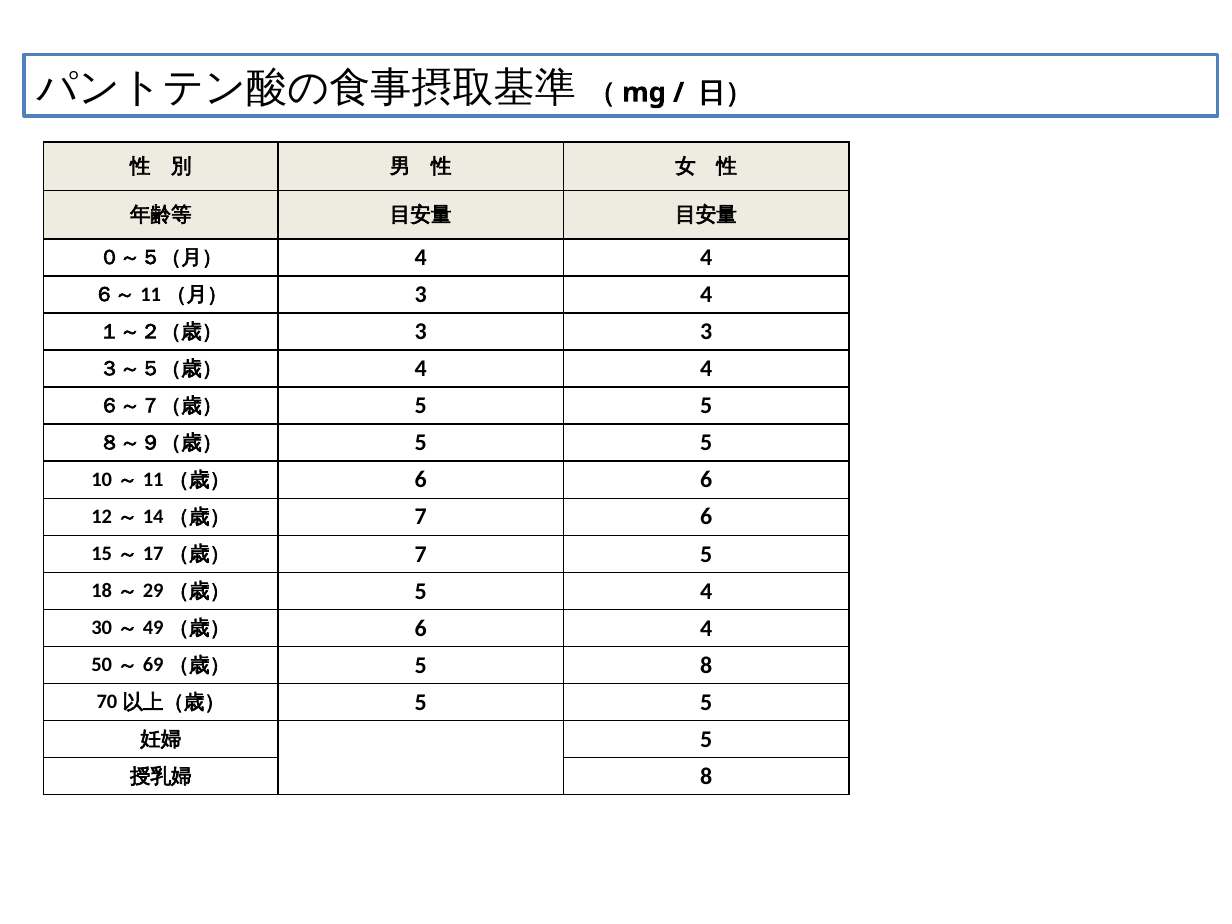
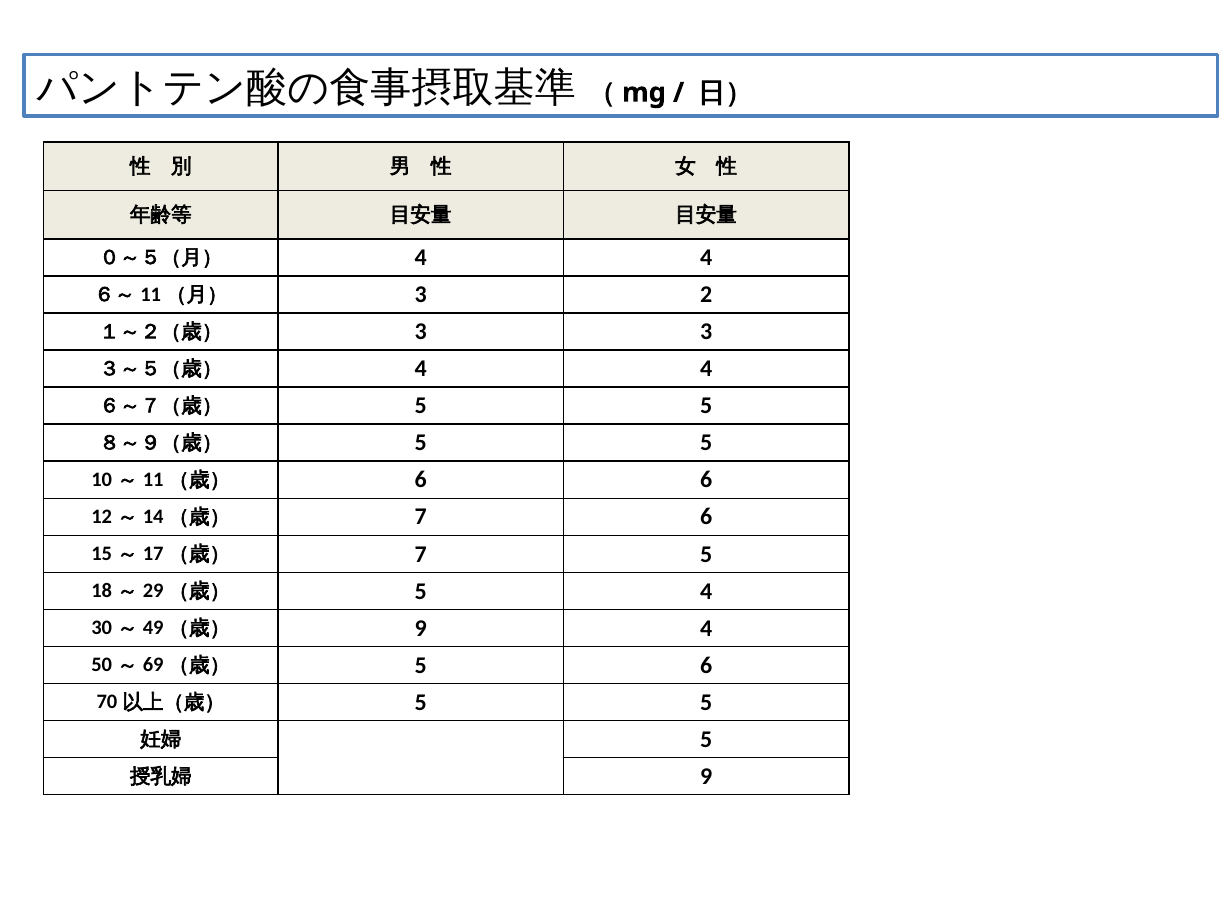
3 4: 4 -> 2
6 at (421, 628): 6 -> 9
5 8: 8 -> 6
8 at (706, 776): 8 -> 9
